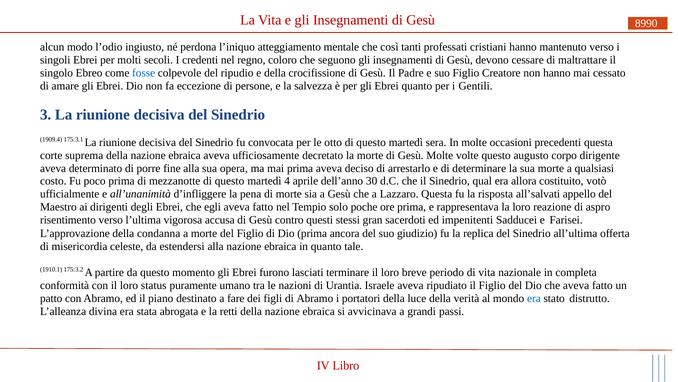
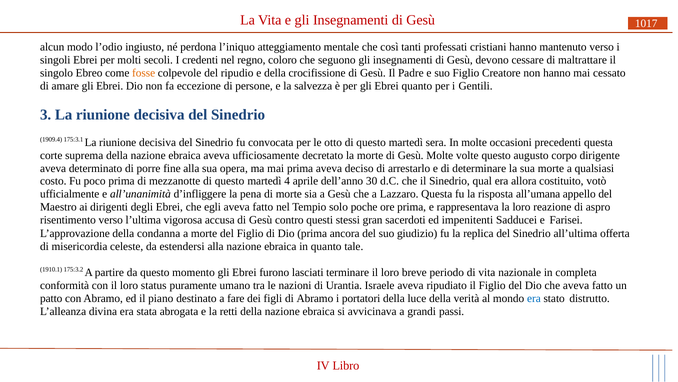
8990: 8990 -> 1017
fosse colour: blue -> orange
all’salvati: all’salvati -> all’umana
